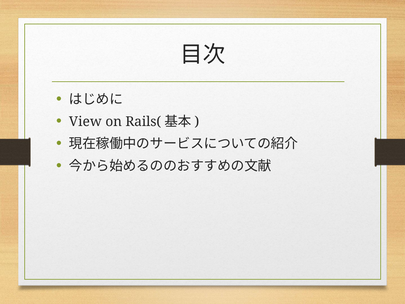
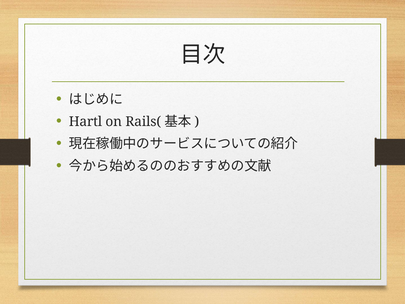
View: View -> Hartl
